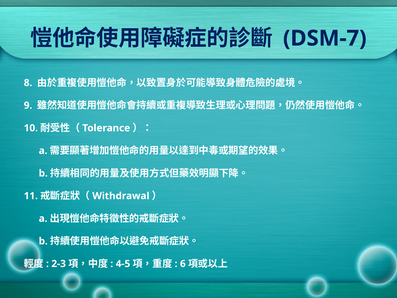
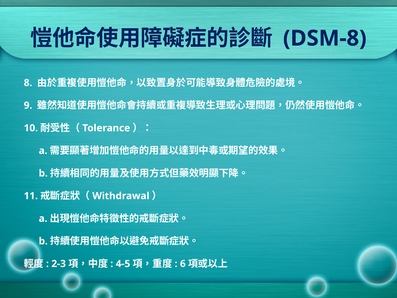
DSM-7: DSM-7 -> DSM-8
